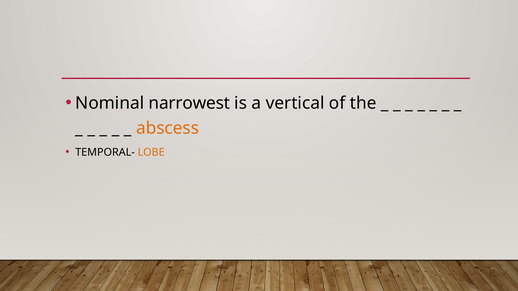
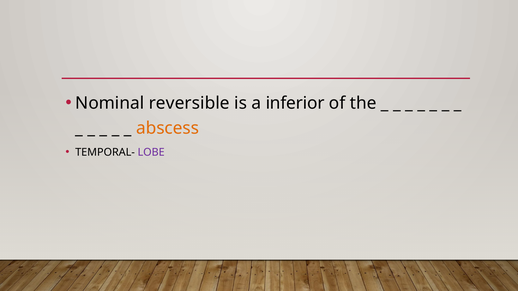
narrowest: narrowest -> reversible
vertical: vertical -> inferior
LOBE colour: orange -> purple
